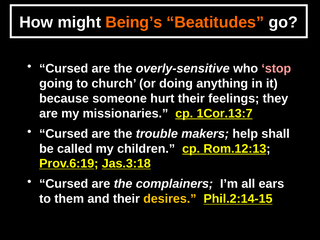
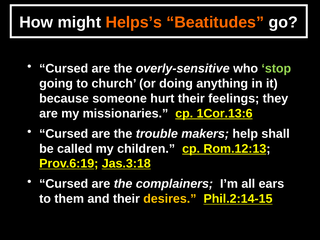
Being’s: Being’s -> Helps’s
stop colour: pink -> light green
1Cor.13:7: 1Cor.13:7 -> 1Cor.13:6
